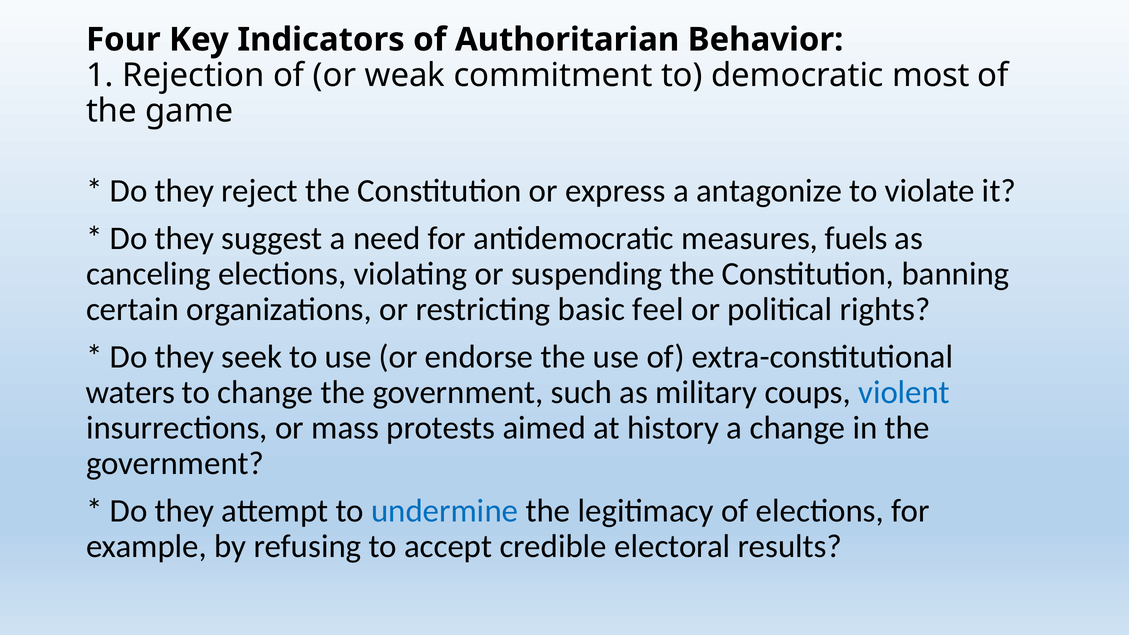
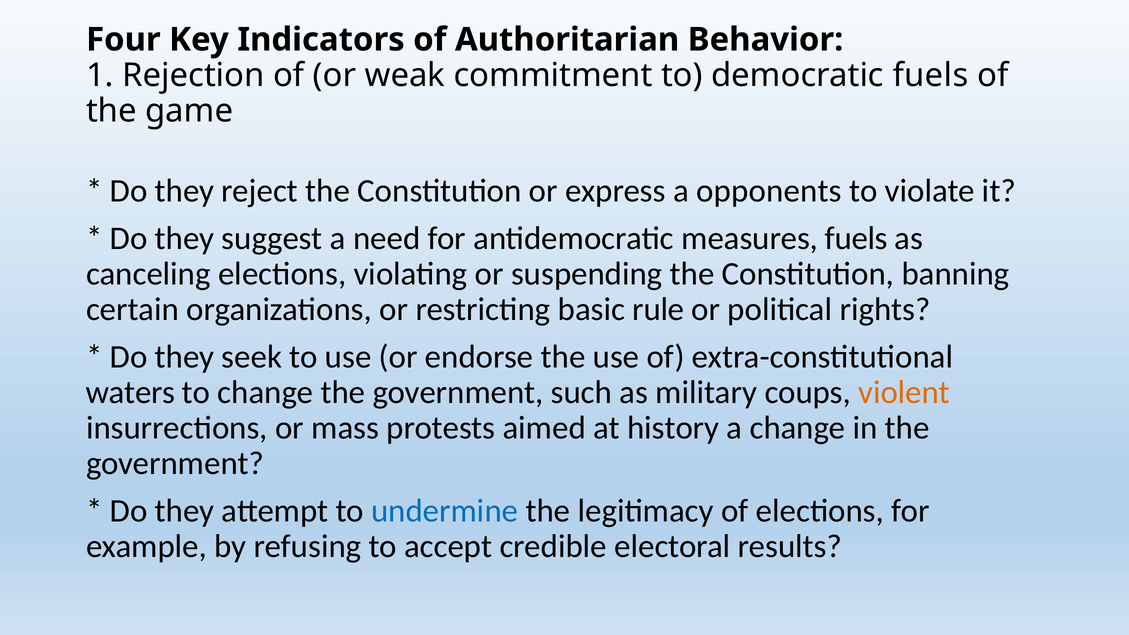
democratic most: most -> fuels
antagonize: antagonize -> opponents
feel: feel -> rule
violent colour: blue -> orange
